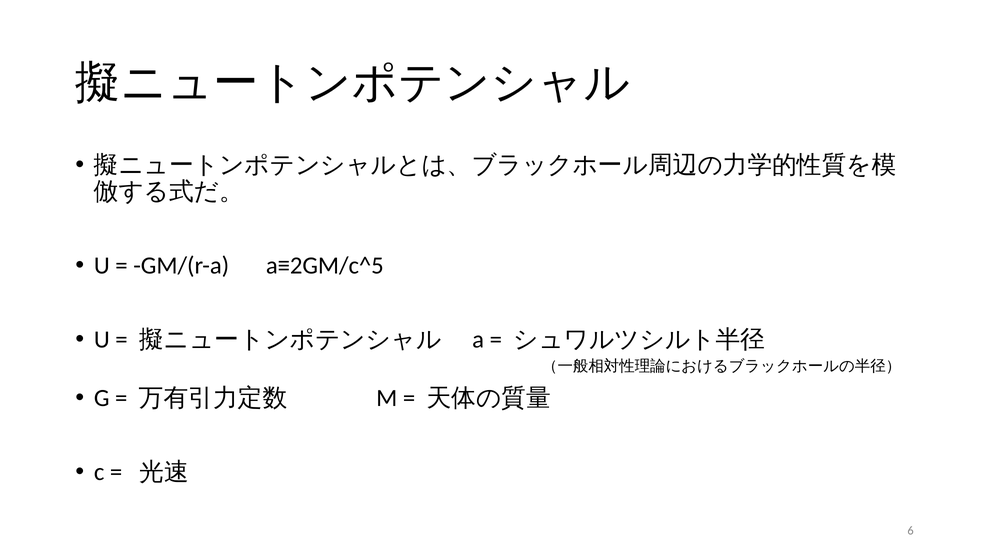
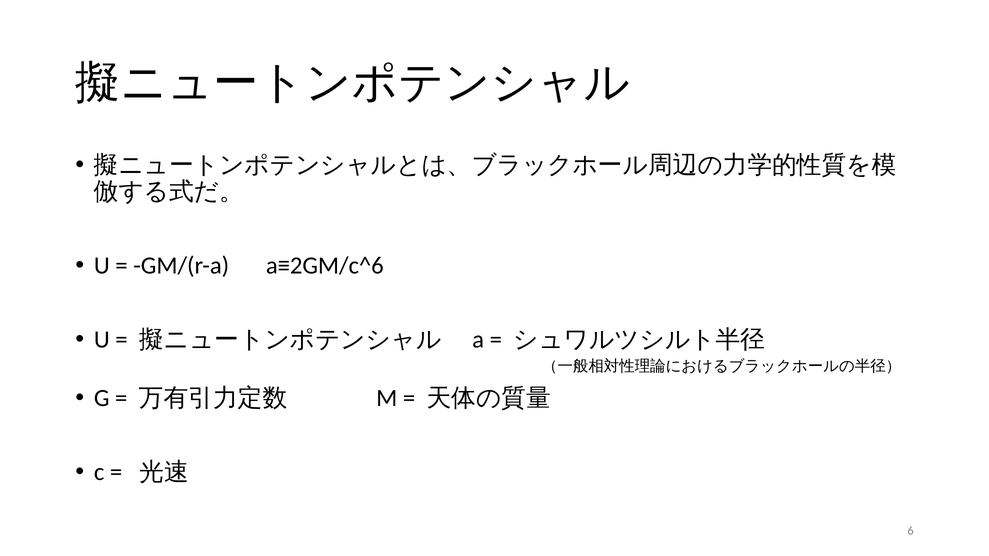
a≡2GM/c^5: a≡2GM/c^5 -> a≡2GM/c^6
